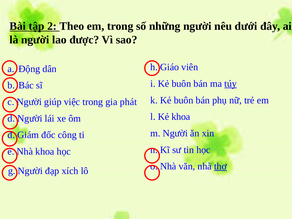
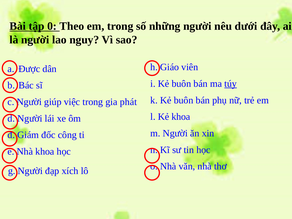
2: 2 -> 0
được: được -> nguy
Động: Động -> Được
thơ underline: present -> none
